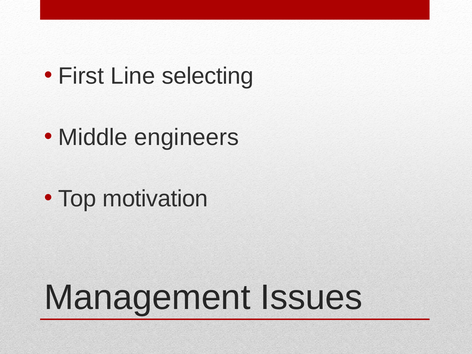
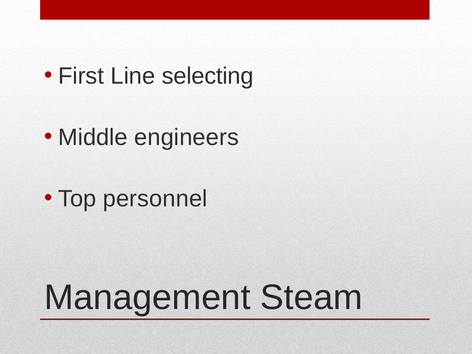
motivation: motivation -> personnel
Issues: Issues -> Steam
